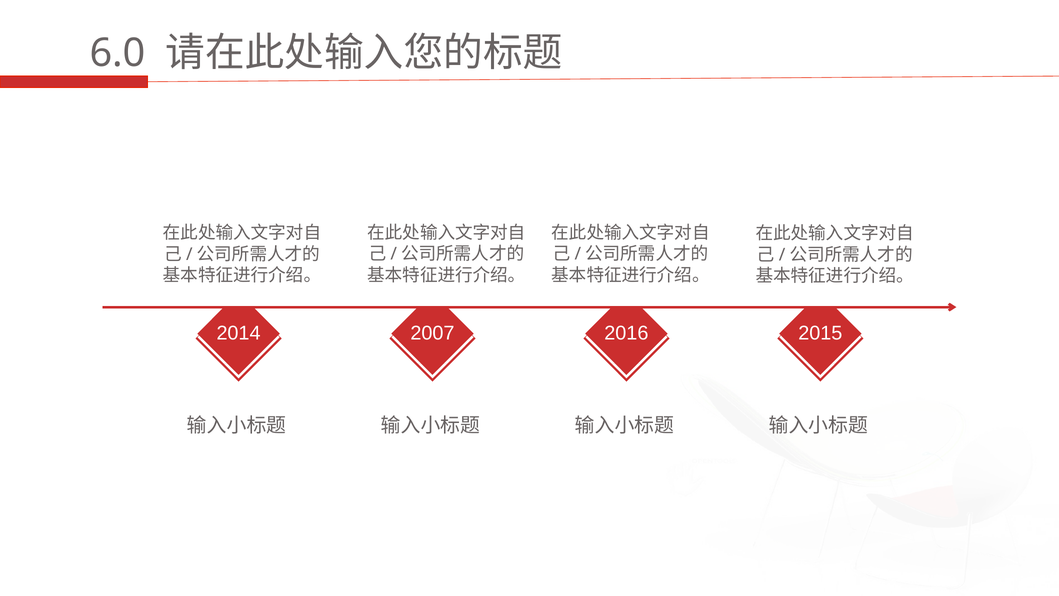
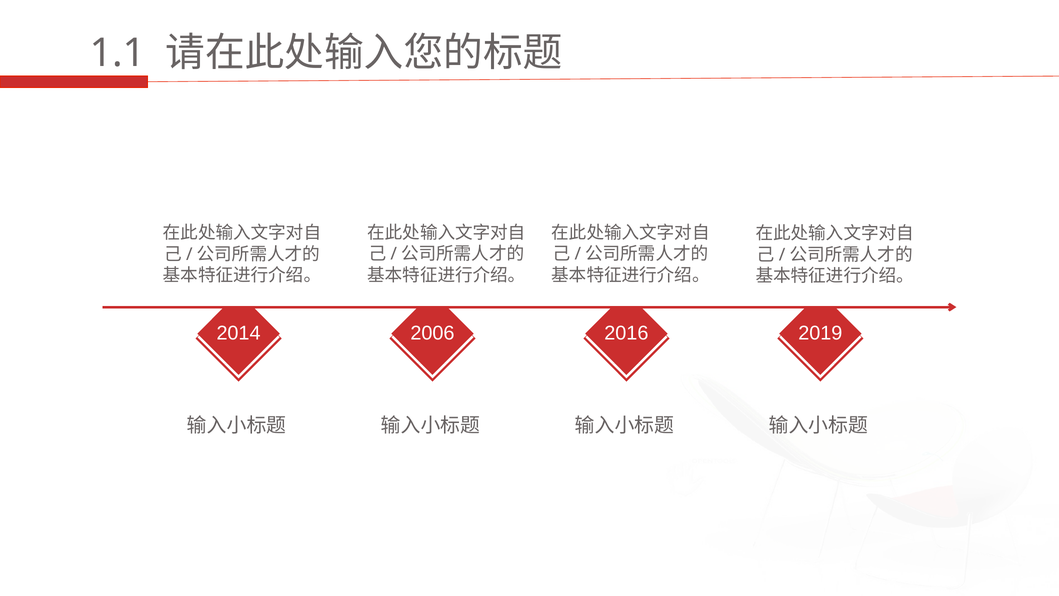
6.0: 6.0 -> 1.1
2007: 2007 -> 2006
2015: 2015 -> 2019
